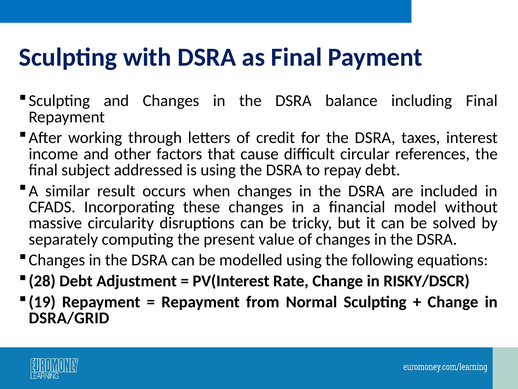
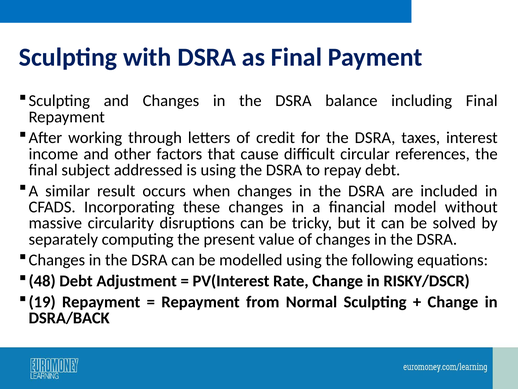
28: 28 -> 48
DSRA/GRID: DSRA/GRID -> DSRA/BACK
